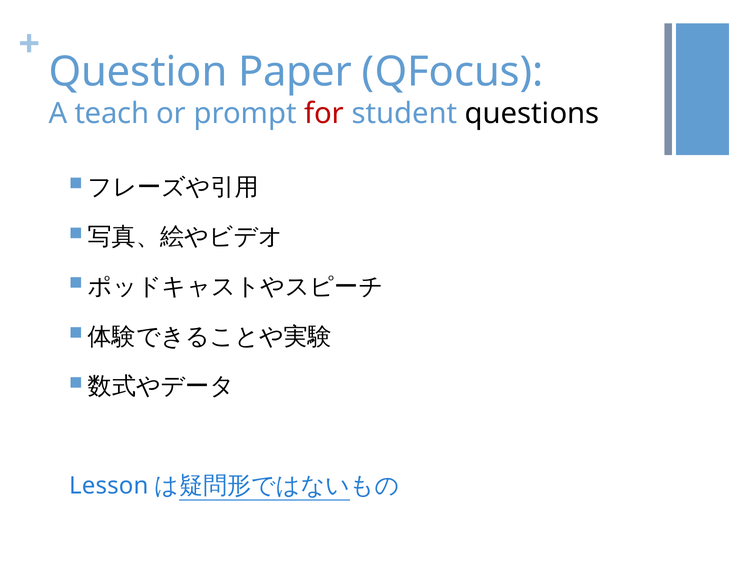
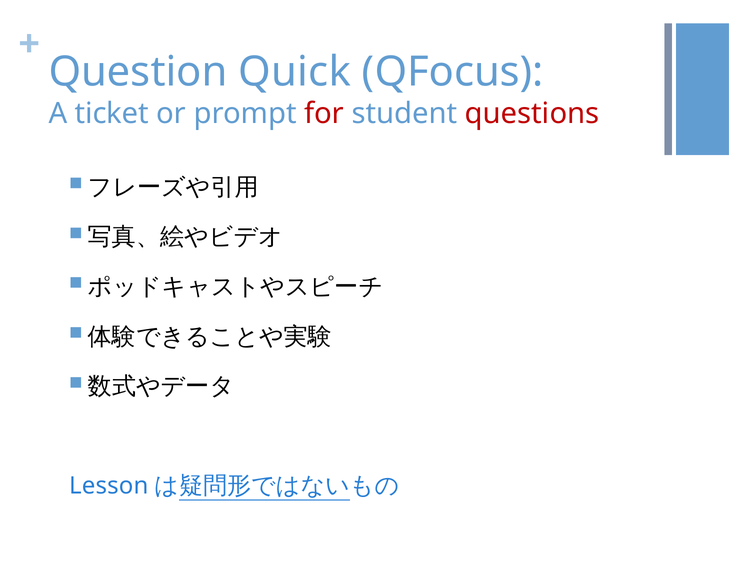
Paper: Paper -> Quick
teach: teach -> ticket
questions colour: black -> red
